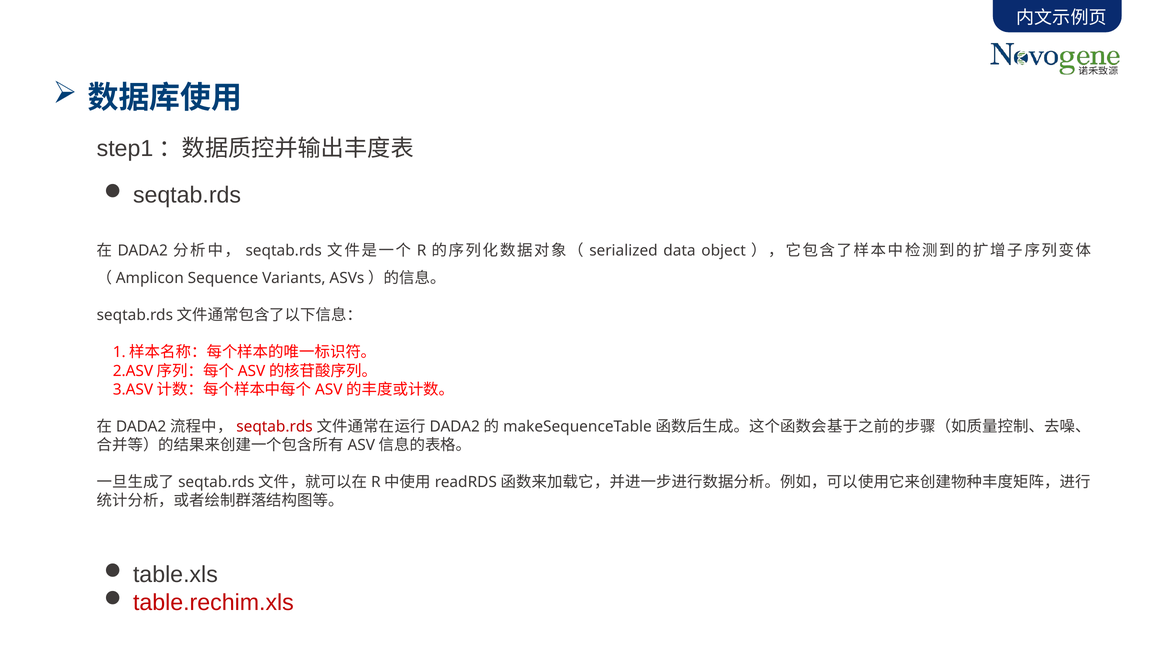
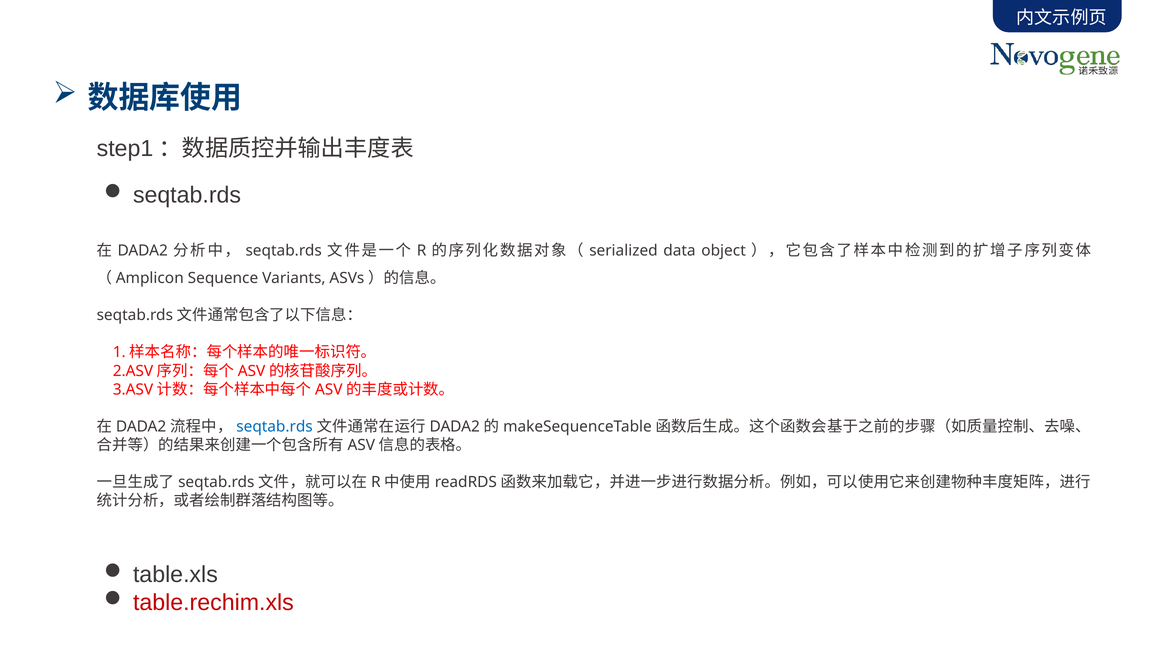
seqtab.rds at (275, 426) colour: red -> blue
